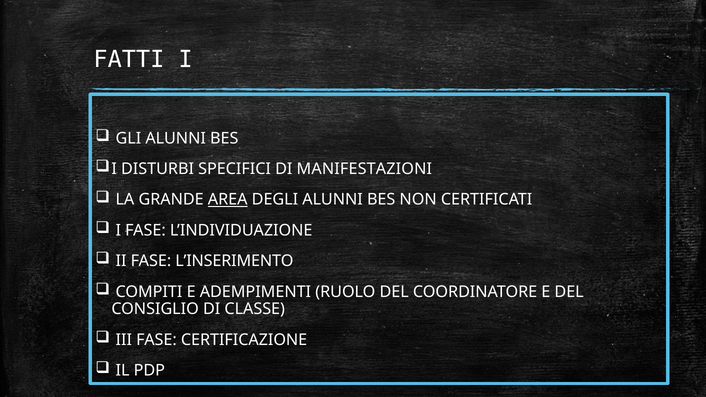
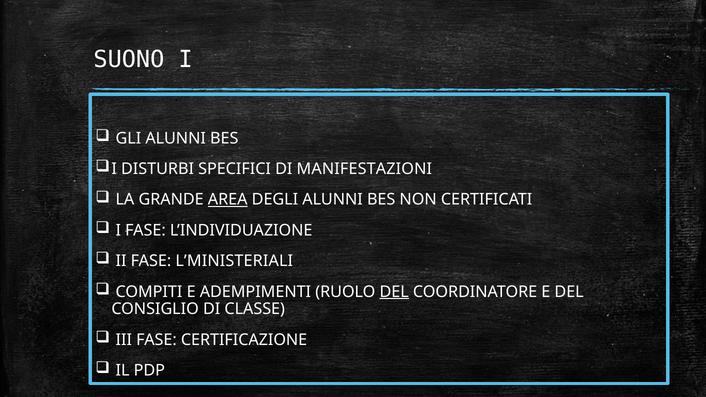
FATTI: FATTI -> SUONO
L’INSERIMENTO: L’INSERIMENTO -> L’MINISTERIALI
DEL at (394, 292) underline: none -> present
